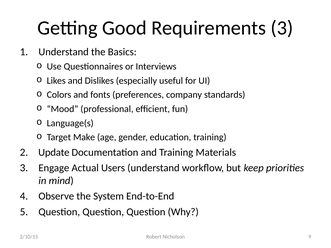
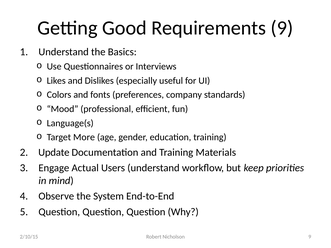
Requirements 3: 3 -> 9
Make: Make -> More
